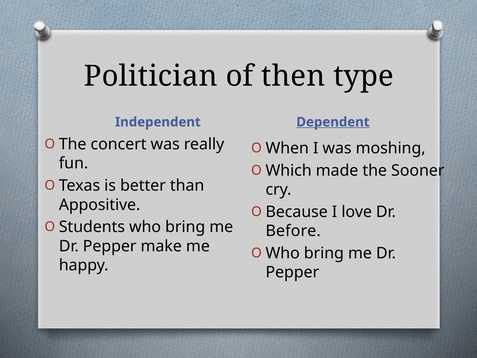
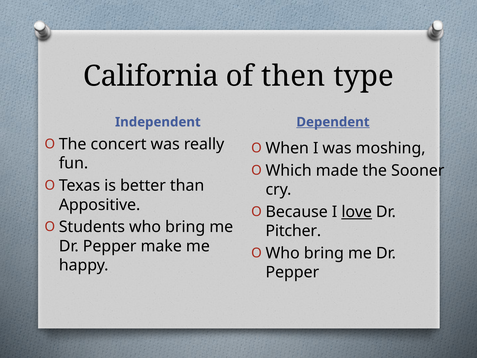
Politician: Politician -> California
love underline: none -> present
Before: Before -> Pitcher
